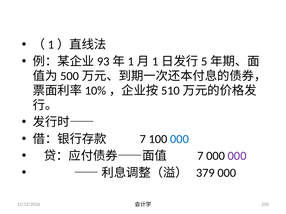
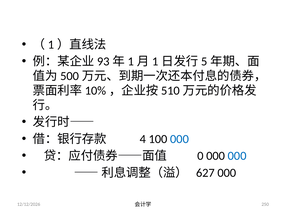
7 at (143, 139): 7 -> 4
7 at (200, 156): 7 -> 0
000 at (237, 156) colour: purple -> blue
379: 379 -> 627
